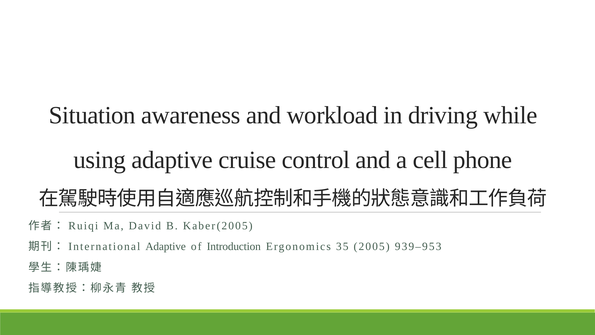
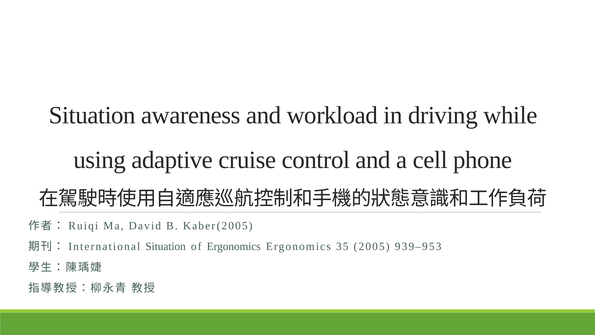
Adaptive at (166, 246): Adaptive -> Situation
of Introduction: Introduction -> Ergonomics
